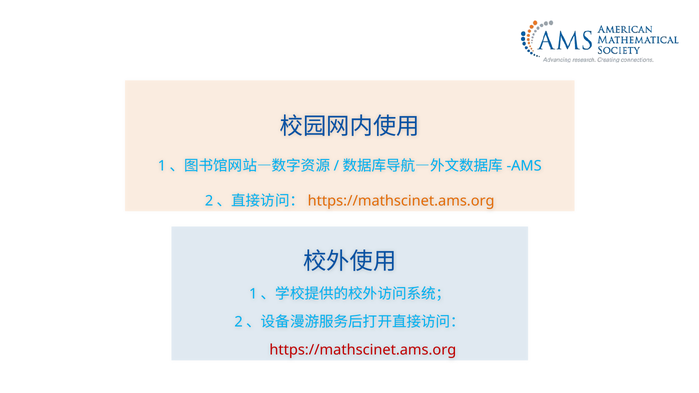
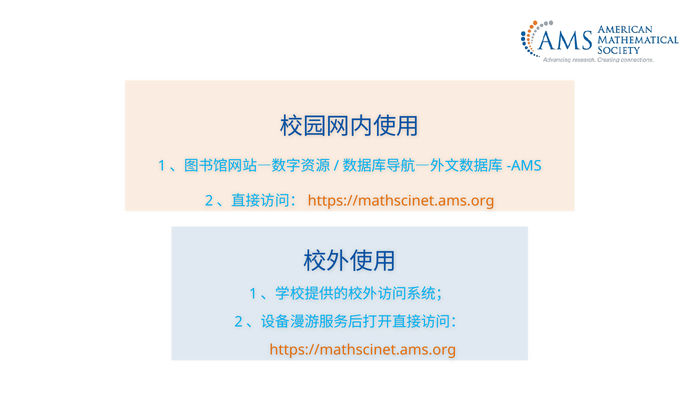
https://mathscinet.ams.org at (363, 350) colour: red -> orange
